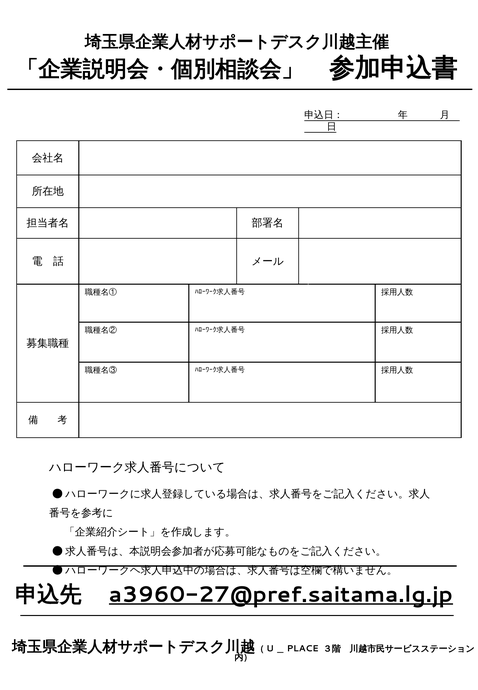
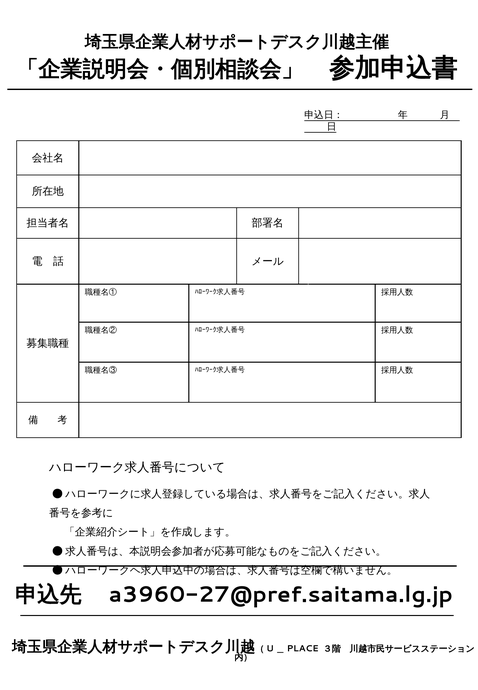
a3960-27@pref.saitama.lg.jp underline: present -> none
